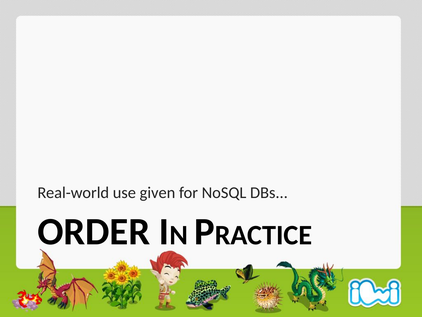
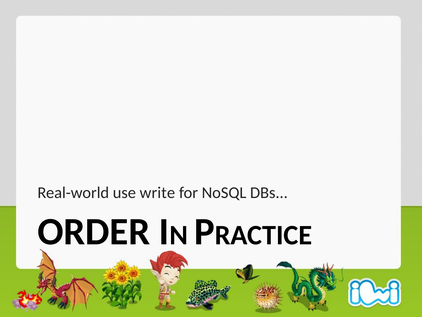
given: given -> write
